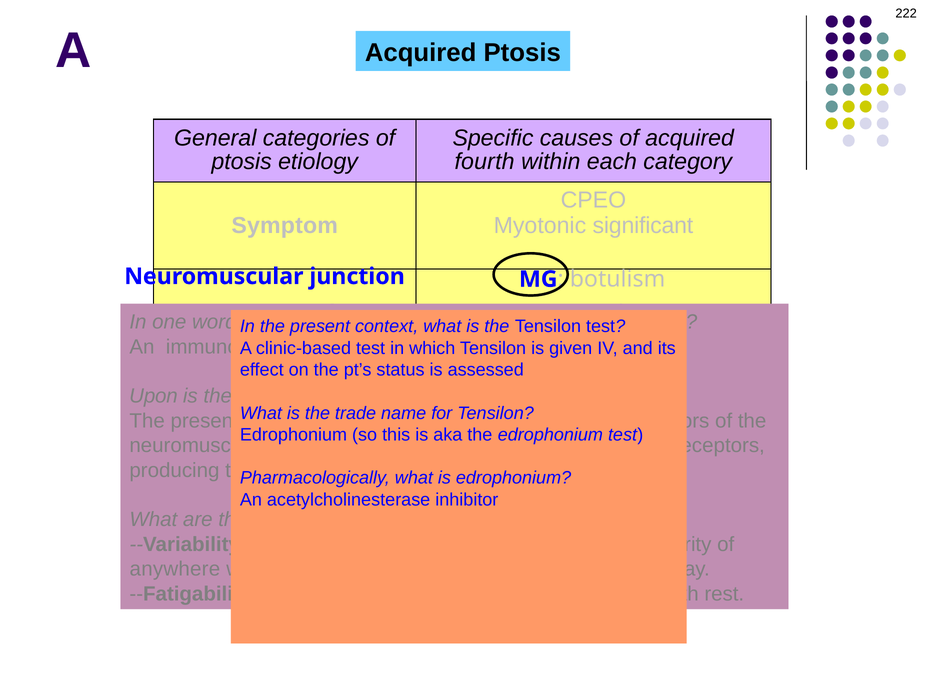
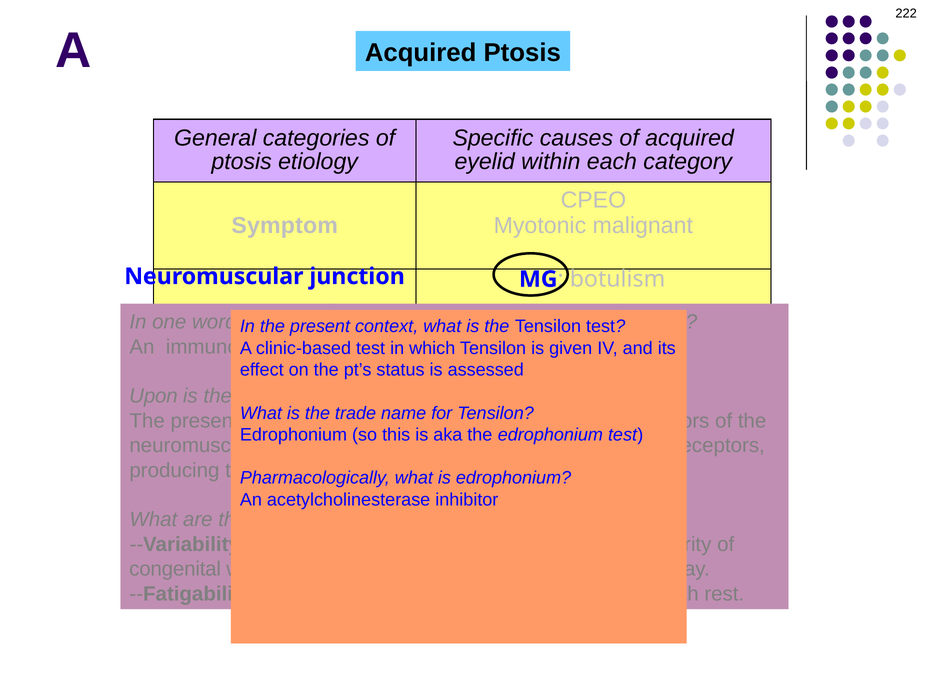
fourth: fourth -> eyelid
significant: significant -> malignant
anywhere: anywhere -> congenital
